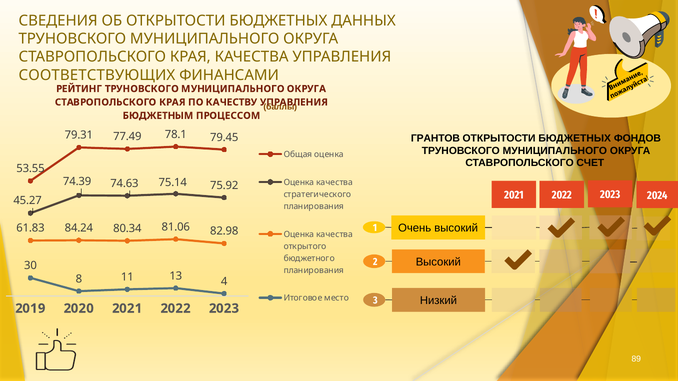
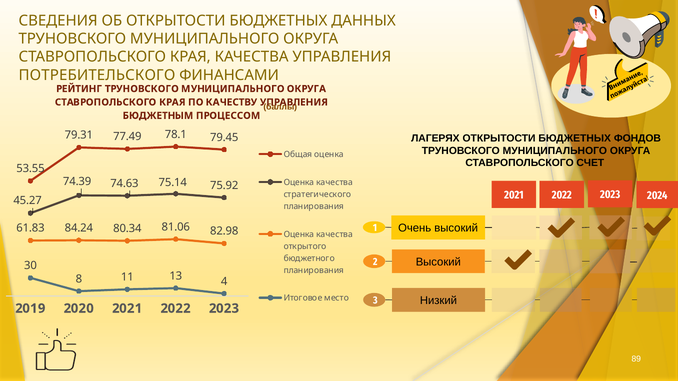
СООТВЕТСТВУЮЩИХ: СООТВЕТСТВУЮЩИХ -> ПОТРЕБИТЕЛЬСКОГО
ГРАНТОВ: ГРАНТОВ -> ЛАГЕРЯХ
